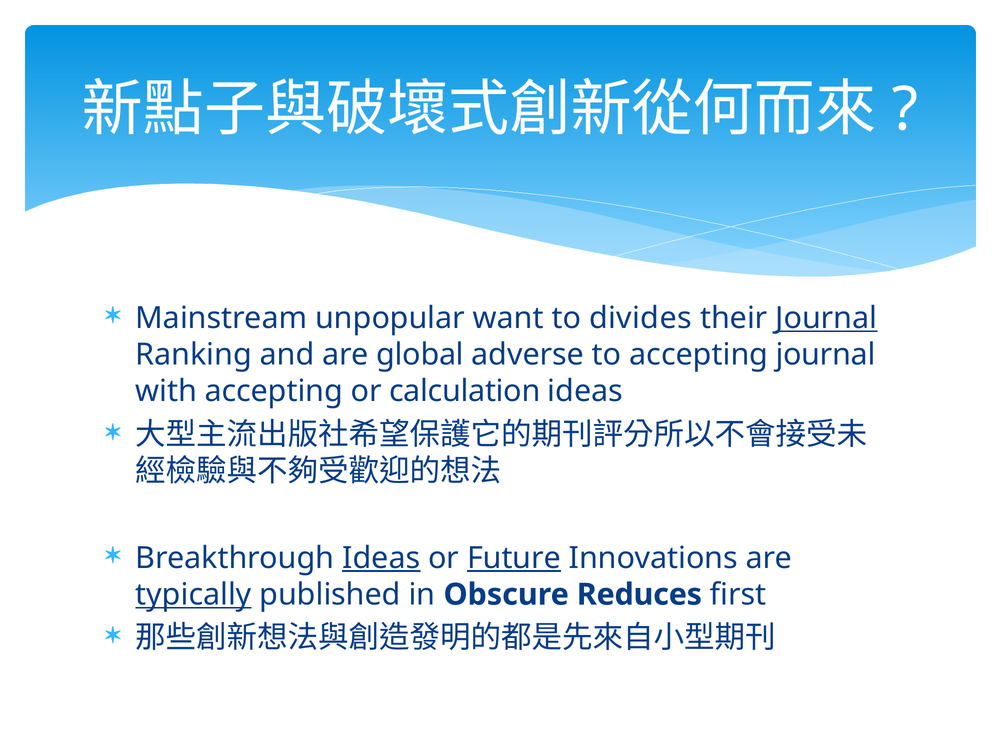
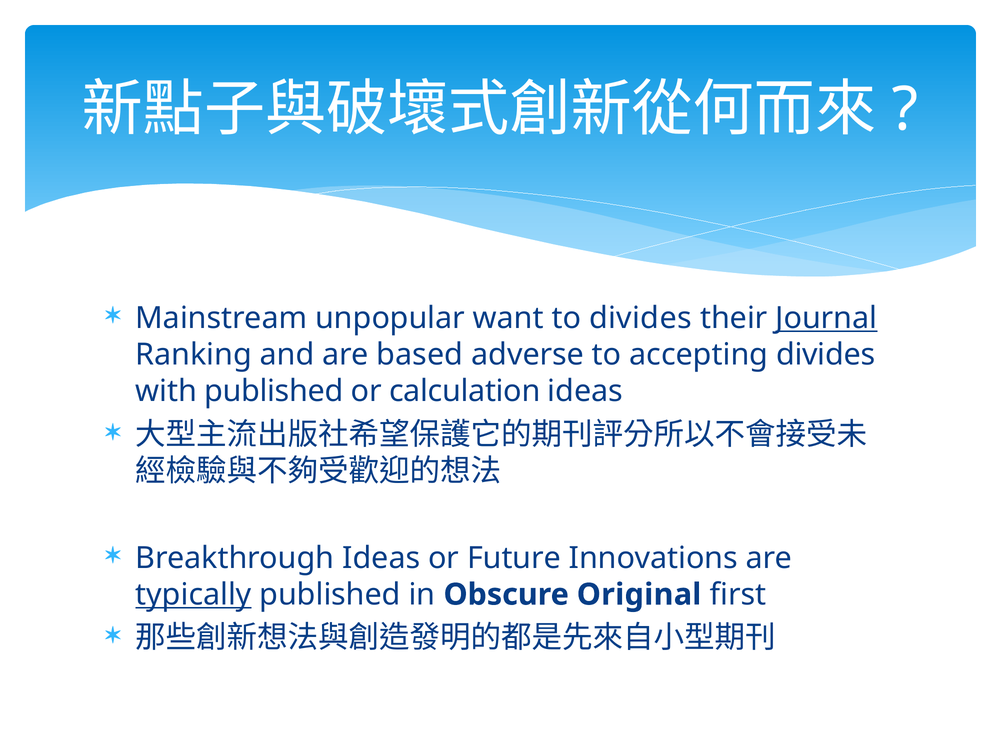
global: global -> based
accepting journal: journal -> divides
with accepting: accepting -> published
Ideas at (381, 558) underline: present -> none
Future underline: present -> none
Reduces: Reduces -> Original
